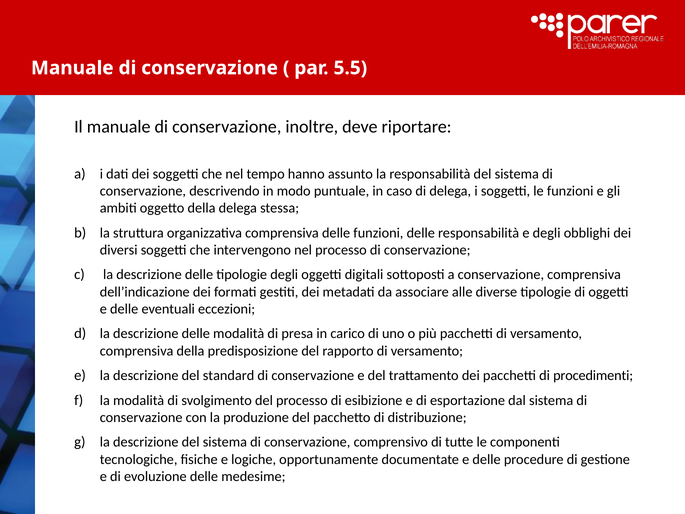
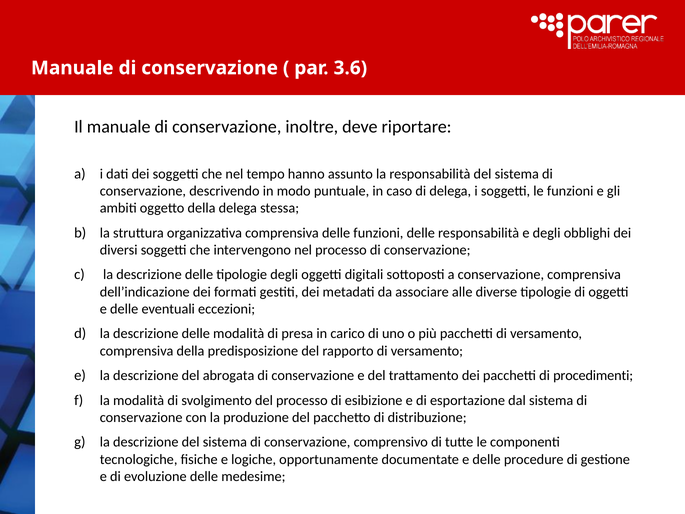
5.5: 5.5 -> 3.6
standard: standard -> abrogata
